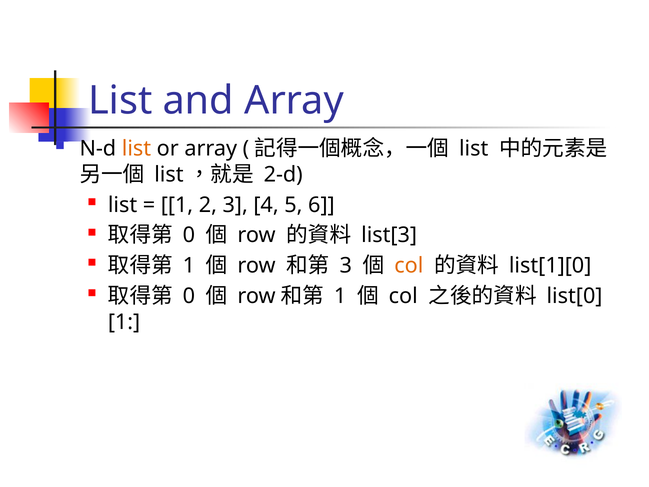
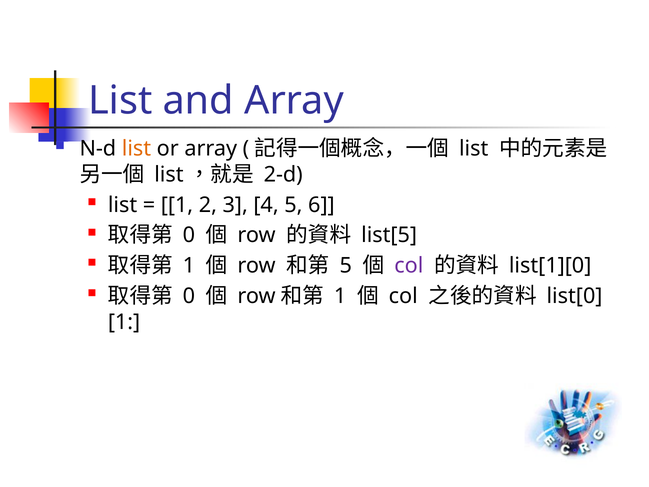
list[3: list[3 -> list[5
3 at (346, 265): 3 -> 5
col at (409, 265) colour: orange -> purple
